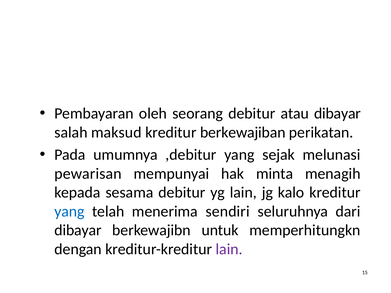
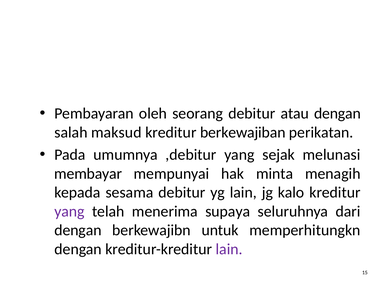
atau dibayar: dibayar -> dengan
pewarisan: pewarisan -> membayar
yang at (69, 212) colour: blue -> purple
sendiri: sendiri -> supaya
dibayar at (78, 230): dibayar -> dengan
